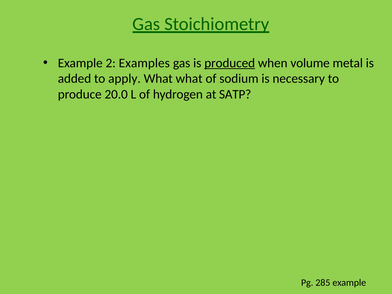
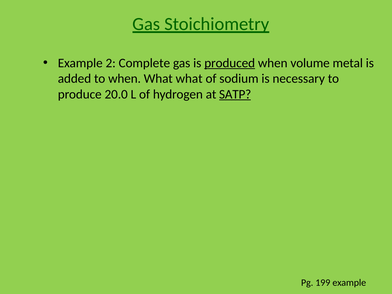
Examples: Examples -> Complete
to apply: apply -> when
SATP underline: none -> present
285: 285 -> 199
